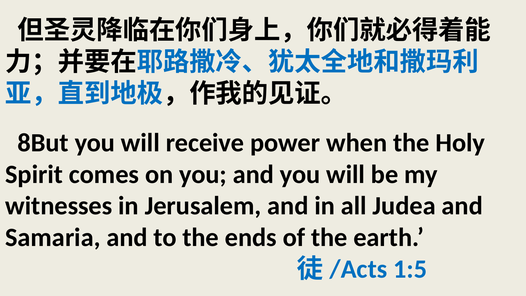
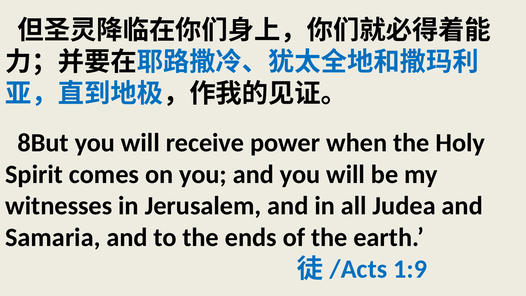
1:5: 1:5 -> 1:9
